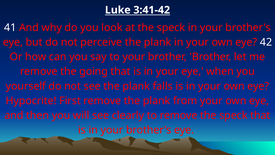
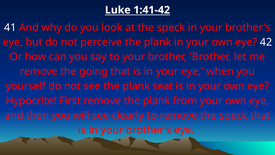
3:41-42: 3:41-42 -> 1:41-42
falls: falls -> seat
